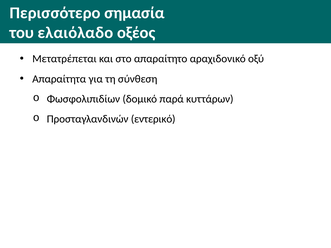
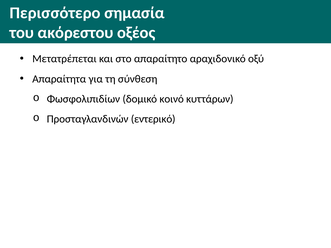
ελαιόλαδο: ελαιόλαδο -> ακόρεστου
παρά: παρά -> κοινό
